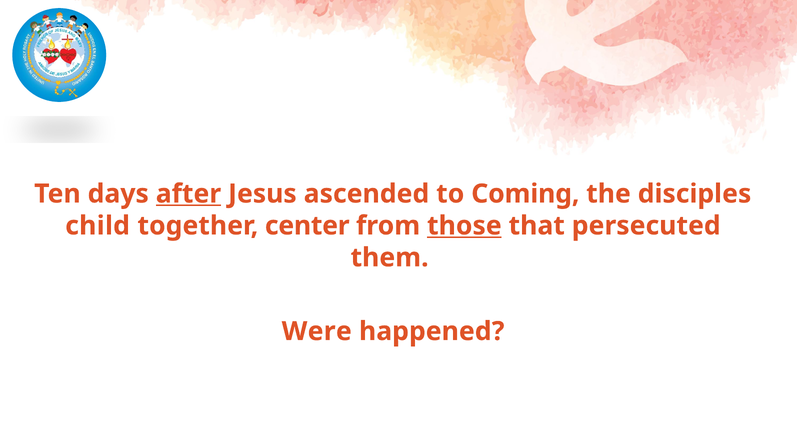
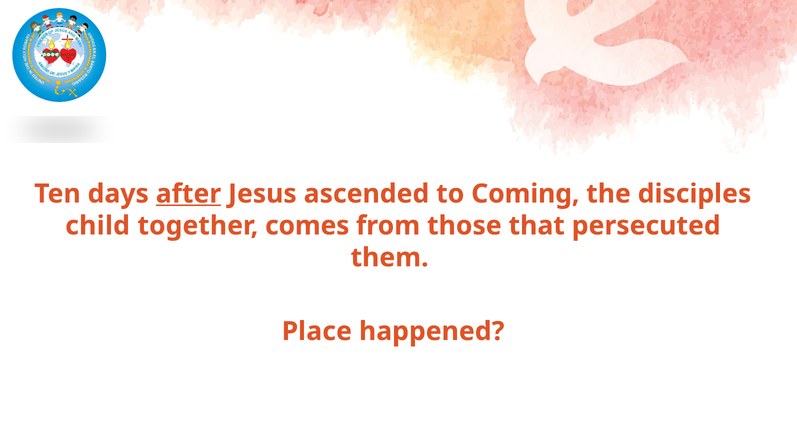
center: center -> comes
those underline: present -> none
Were: Were -> Place
